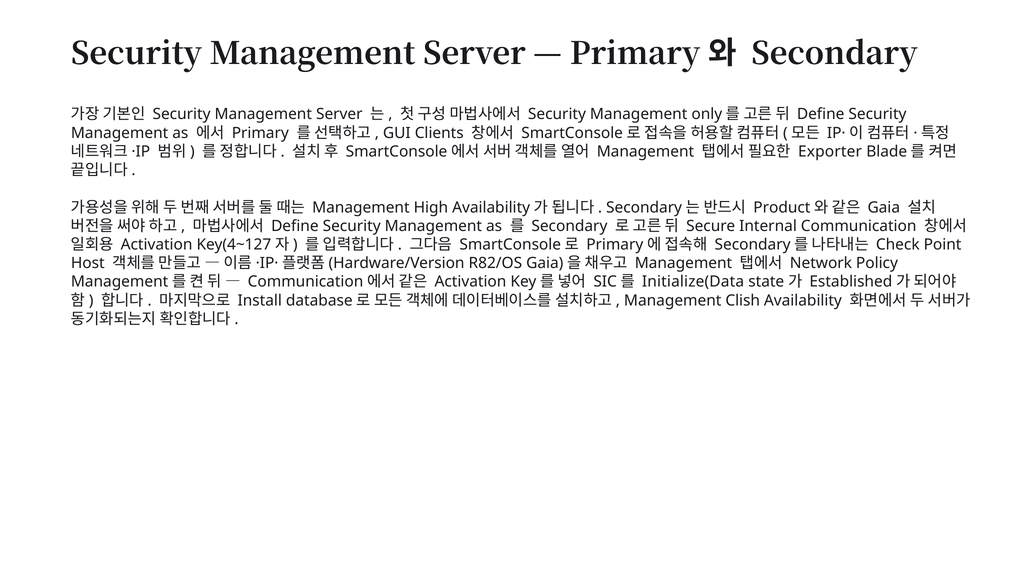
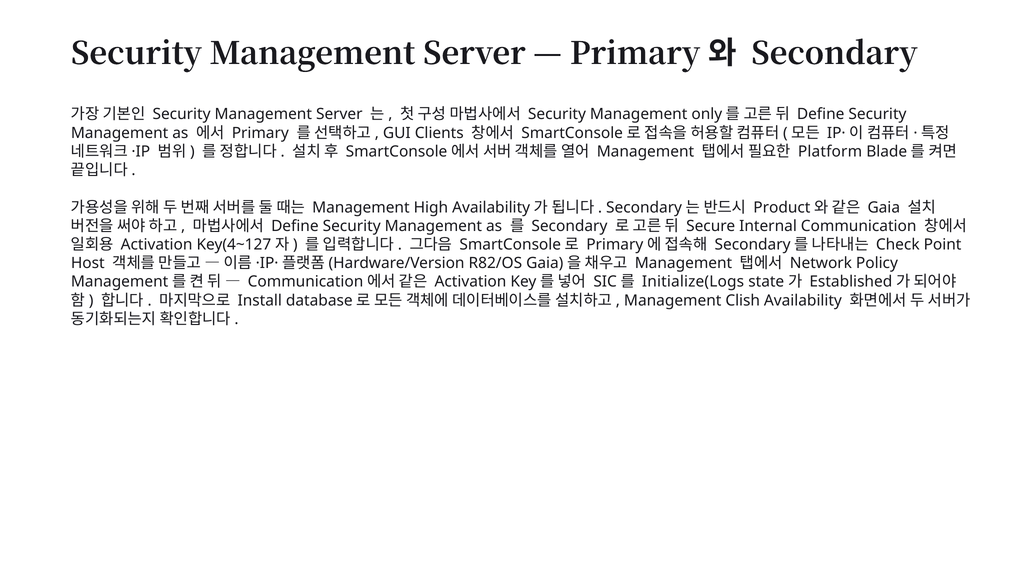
Exporter: Exporter -> Platform
Initialize(Data: Initialize(Data -> Initialize(Logs
